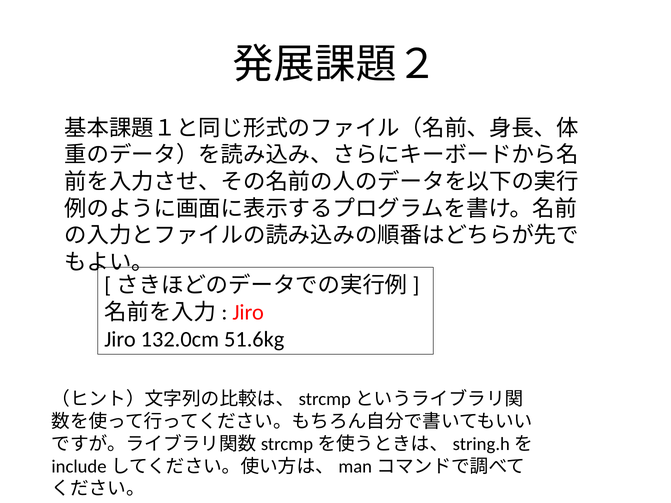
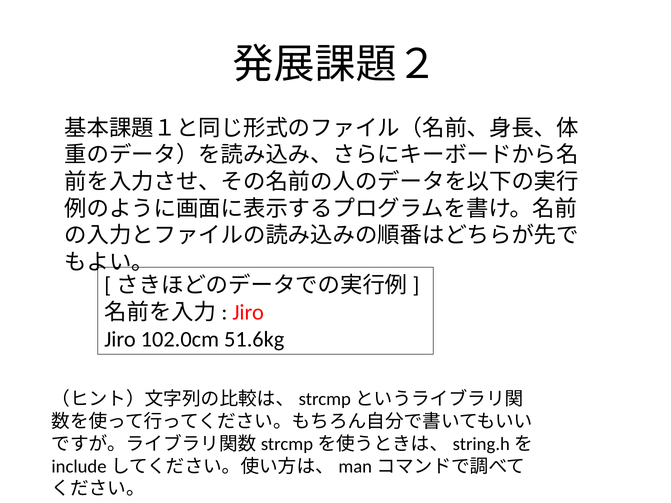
132.0cm: 132.0cm -> 102.0cm
